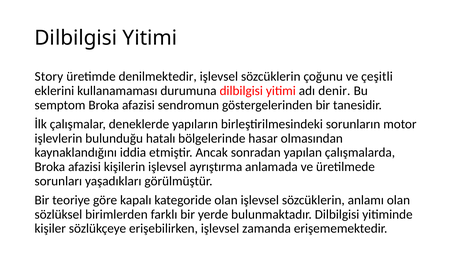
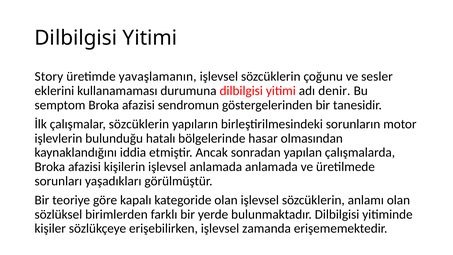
denilmektedir: denilmektedir -> yavaşlamanın
çeşitli: çeşitli -> sesler
çalışmalar deneklerde: deneklerde -> sözcüklerin
işlevsel ayrıştırma: ayrıştırma -> anlamada
